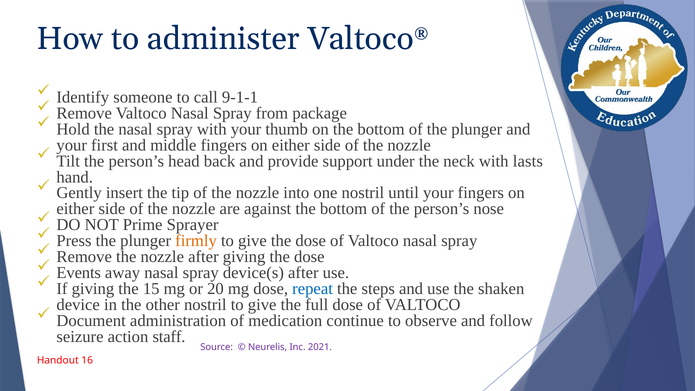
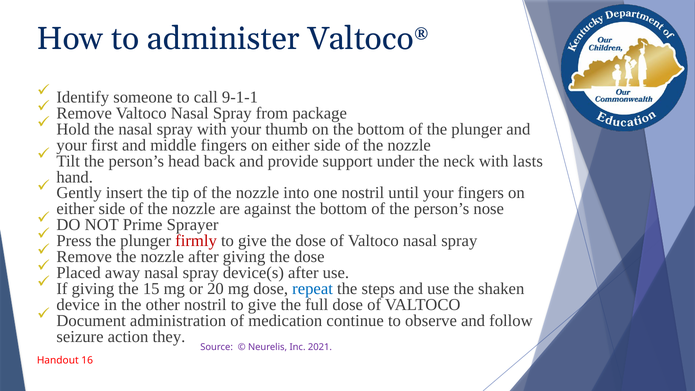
firmly colour: orange -> red
Events: Events -> Placed
staff: staff -> they
